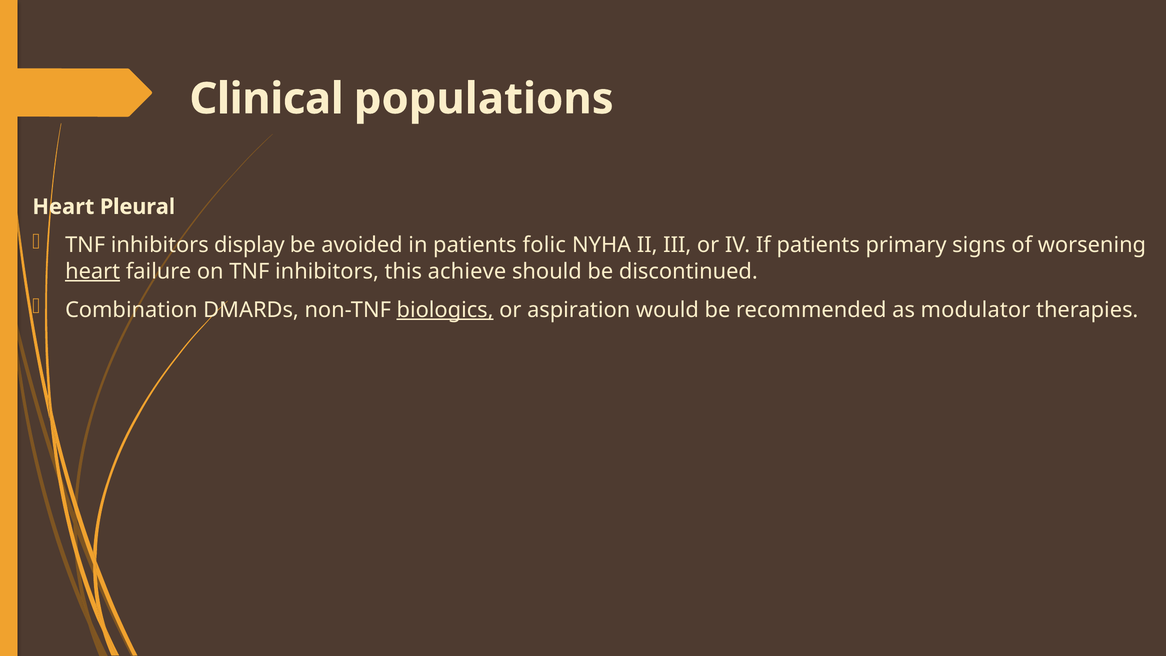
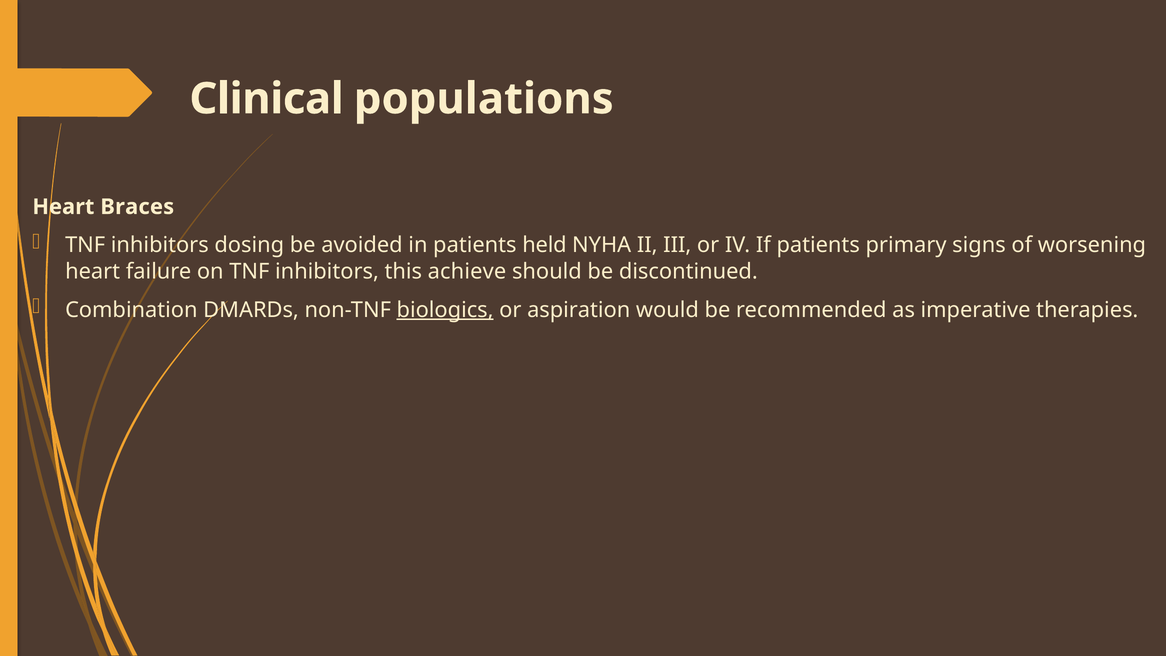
Pleural: Pleural -> Braces
display: display -> dosing
folic: folic -> held
heart at (93, 271) underline: present -> none
modulator: modulator -> imperative
